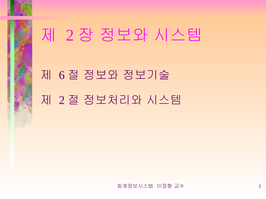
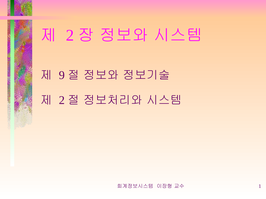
6: 6 -> 9
